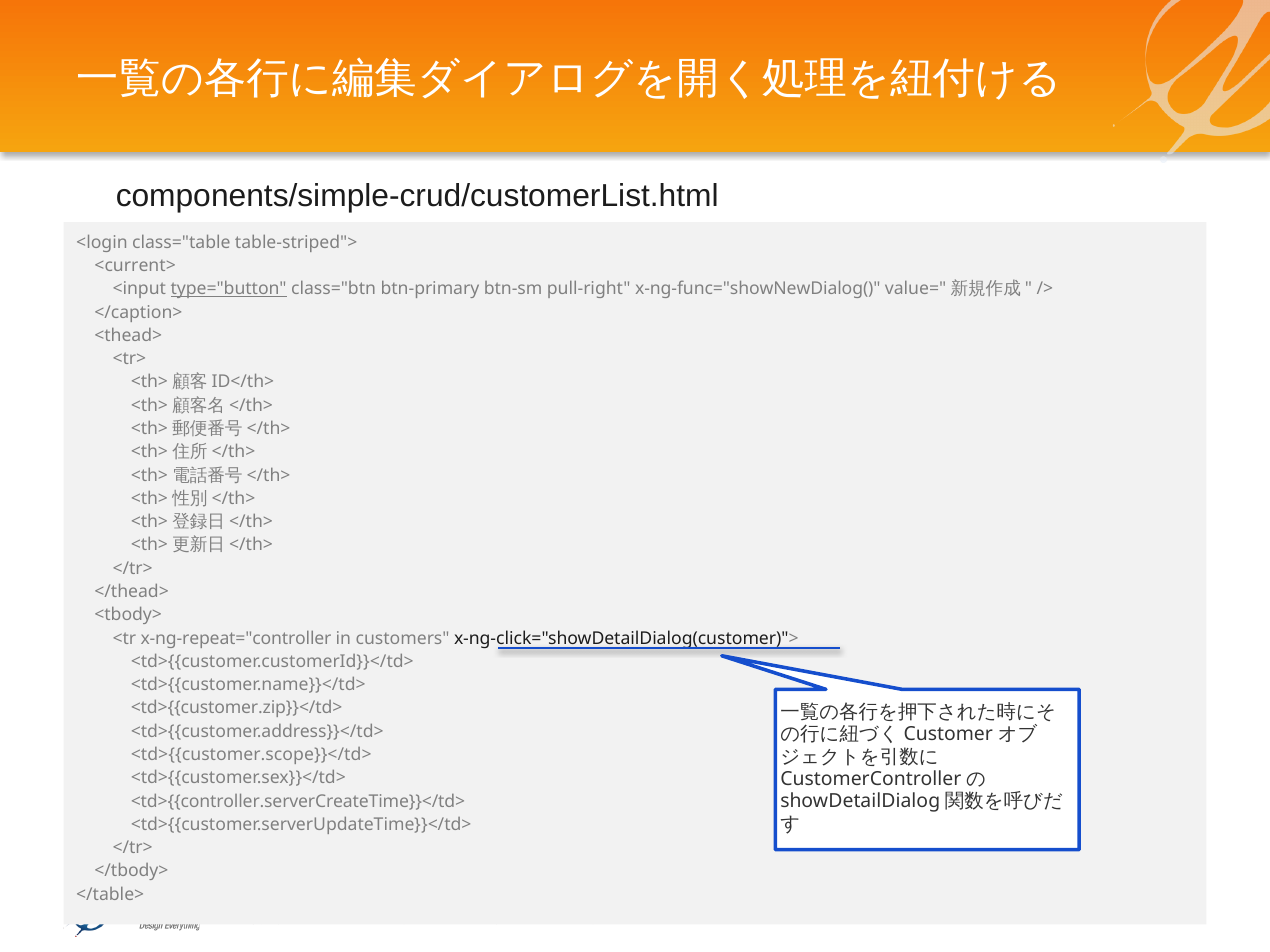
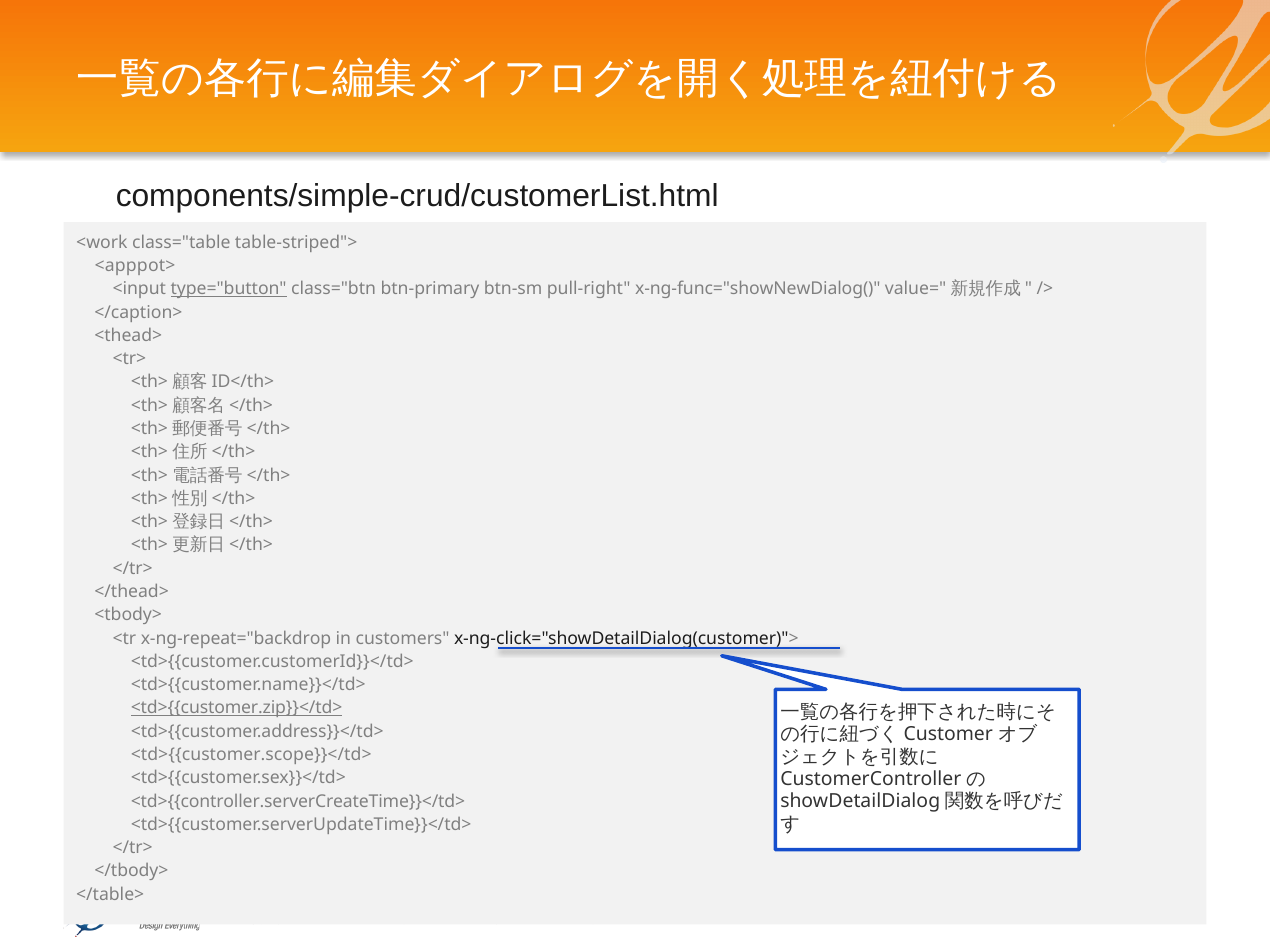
<login: <login -> <work
<current>: <current> -> <apppot>
x-ng-repeat="controller: x-ng-repeat="controller -> x-ng-repeat="backdrop
<td>{{customer.zip}}</td> underline: none -> present
